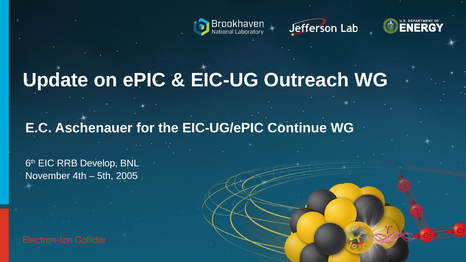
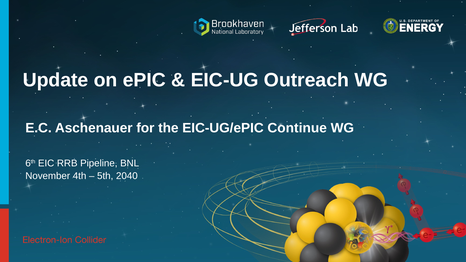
Develop: Develop -> Pipeline
2005: 2005 -> 2040
